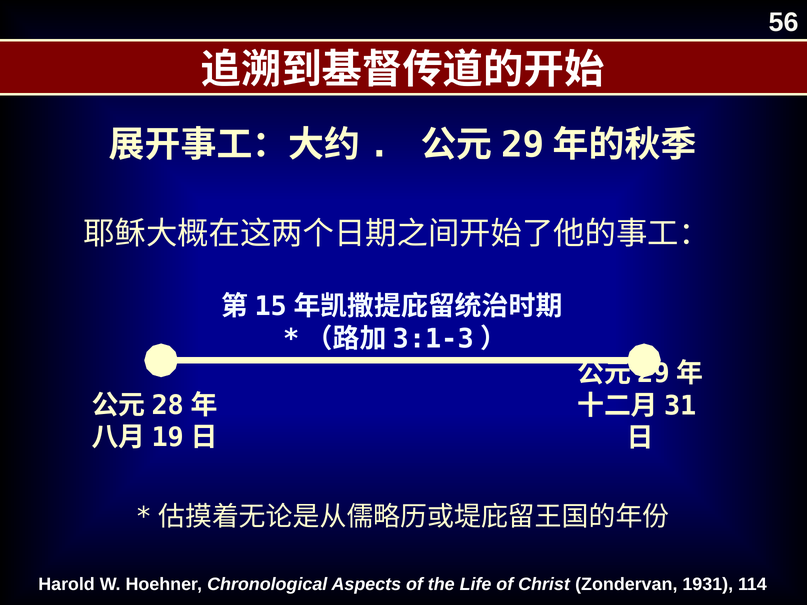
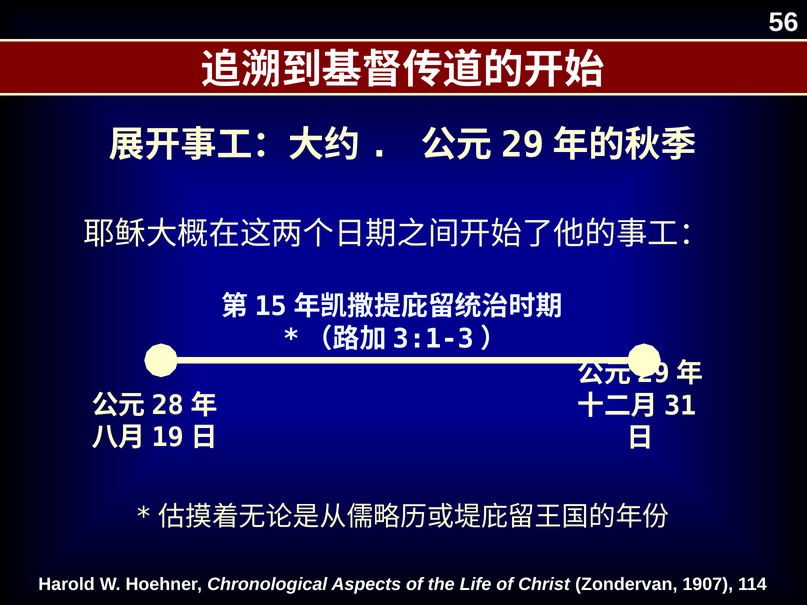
1931: 1931 -> 1907
